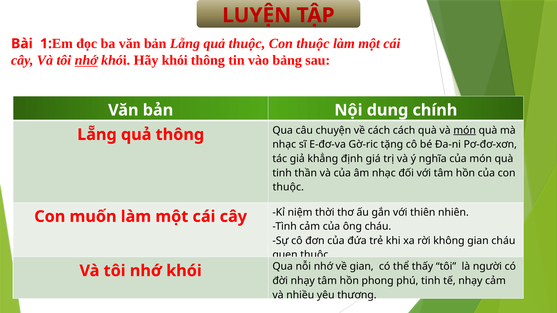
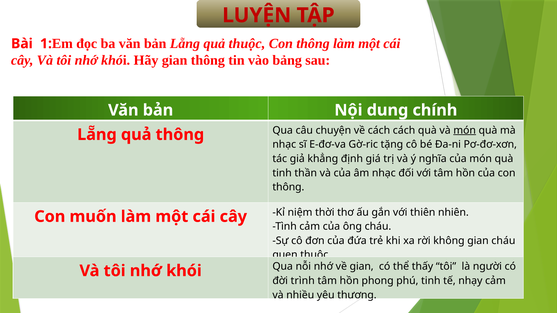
thuộc at (313, 44): thuộc -> thông
nhớ at (86, 60) underline: present -> none
Hãy khói: khói -> gian
thuộc at (288, 187): thuộc -> thông
đời nhạy: nhạy -> trình
